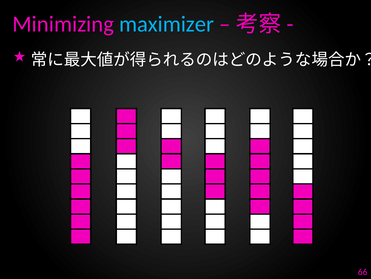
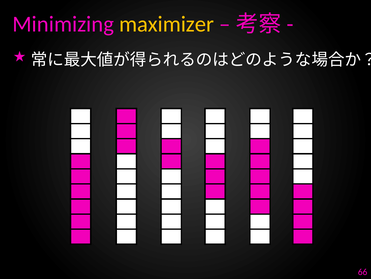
maximizer colour: light blue -> yellow
